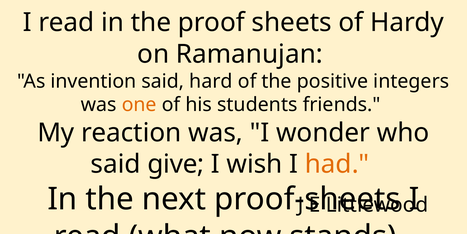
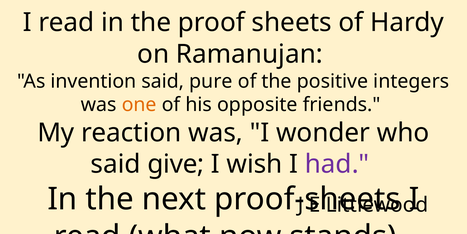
hard: hard -> pure
students: students -> opposite
had colour: orange -> purple
